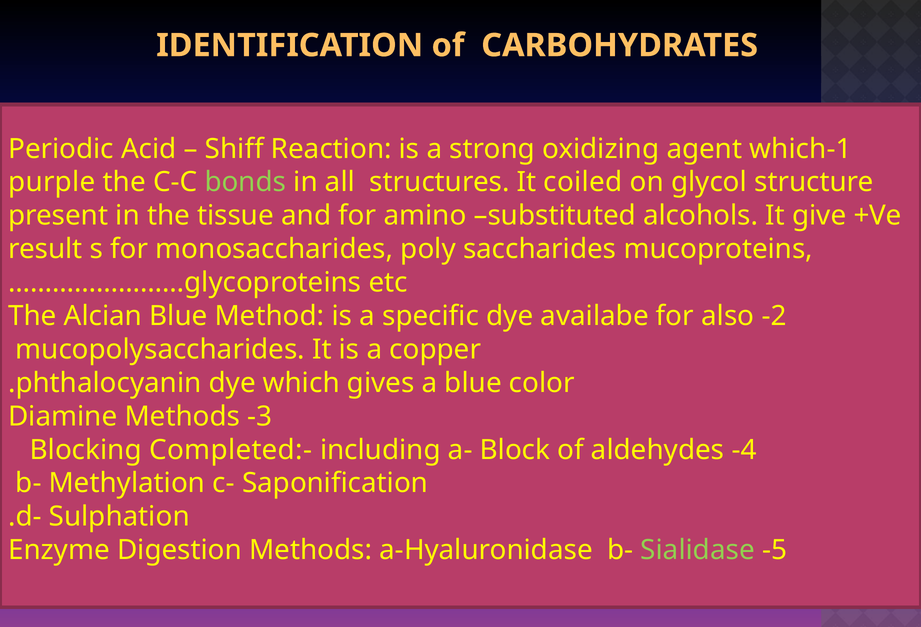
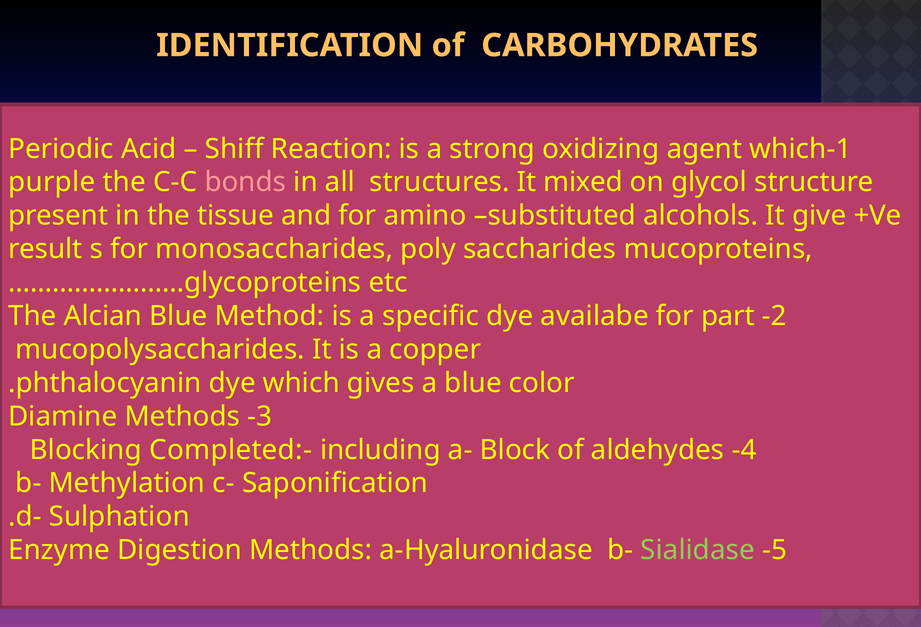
bonds colour: light green -> pink
coiled: coiled -> mixed
also: also -> part
